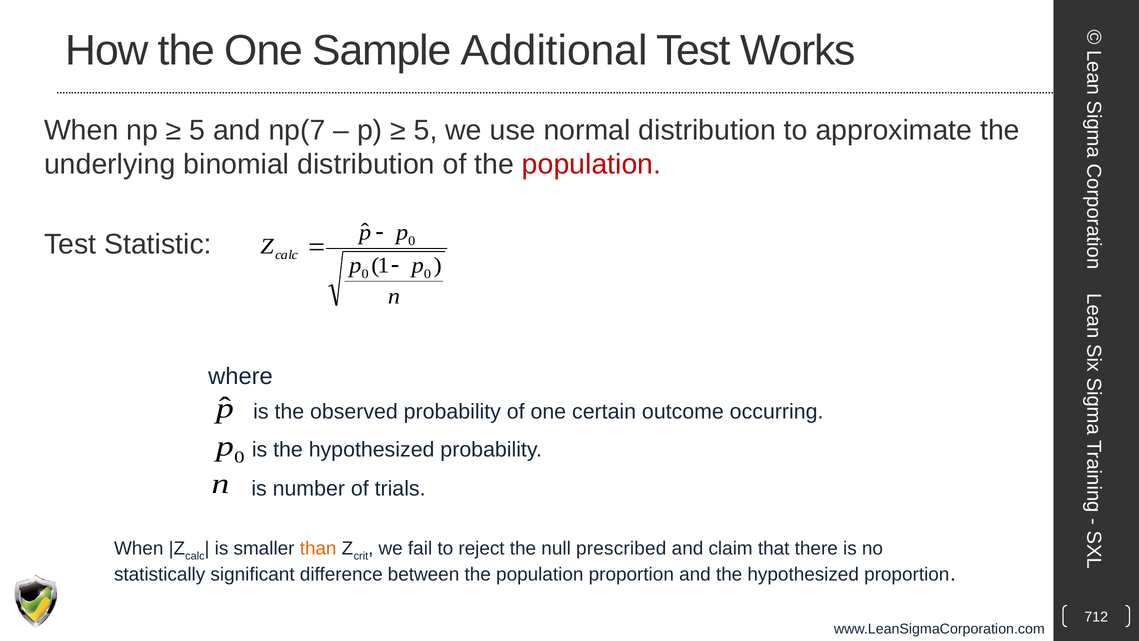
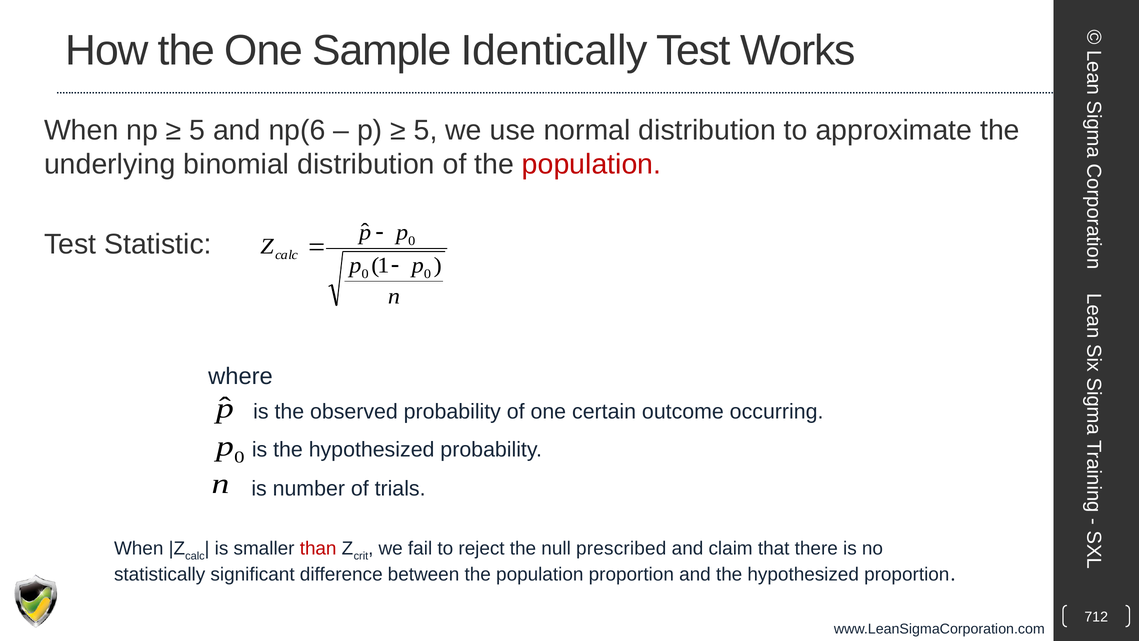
Additional: Additional -> Identically
np(7: np(7 -> np(6
than colour: orange -> red
